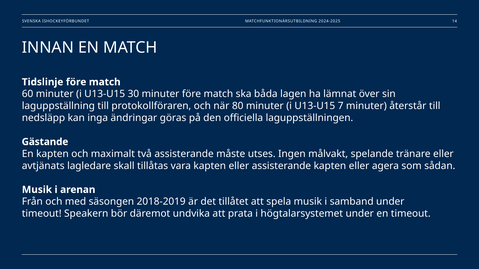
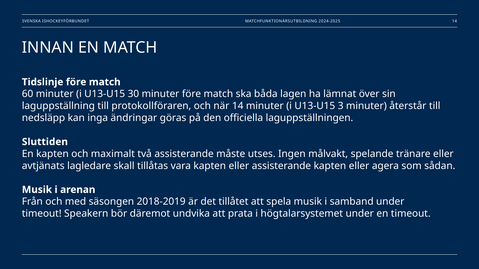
när 80: 80 -> 14
7: 7 -> 3
Gästande: Gästande -> Sluttiden
